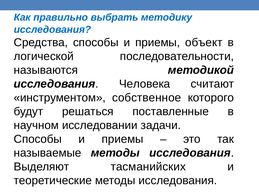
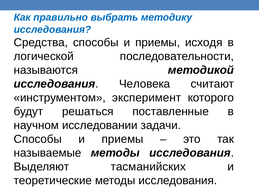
объект: объект -> исходя
собственное: собственное -> эксперимент
